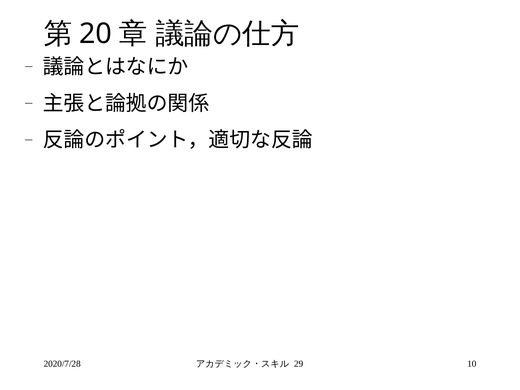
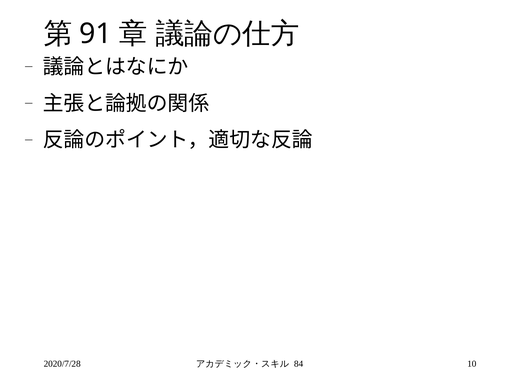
20: 20 -> 91
29: 29 -> 84
